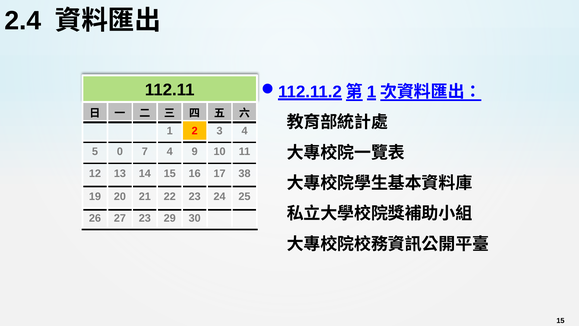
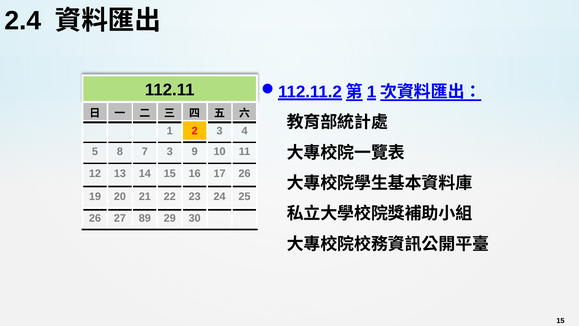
0: 0 -> 8
7 4: 4 -> 3
17 38: 38 -> 26
27 23: 23 -> 89
